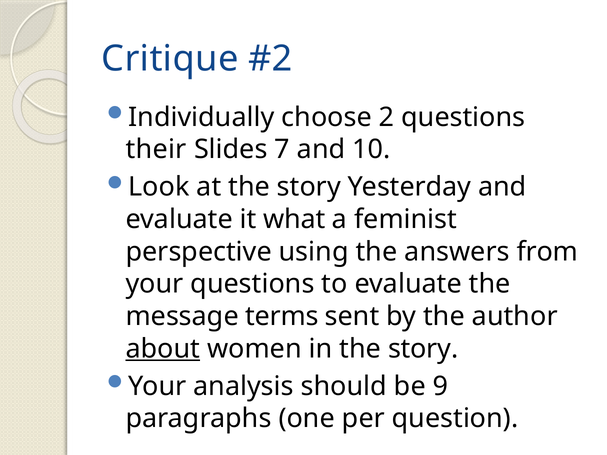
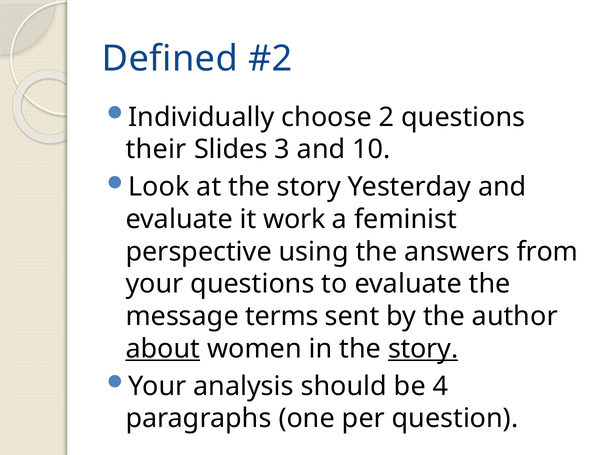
Critique: Critique -> Defined
7: 7 -> 3
what: what -> work
story at (423, 349) underline: none -> present
9: 9 -> 4
